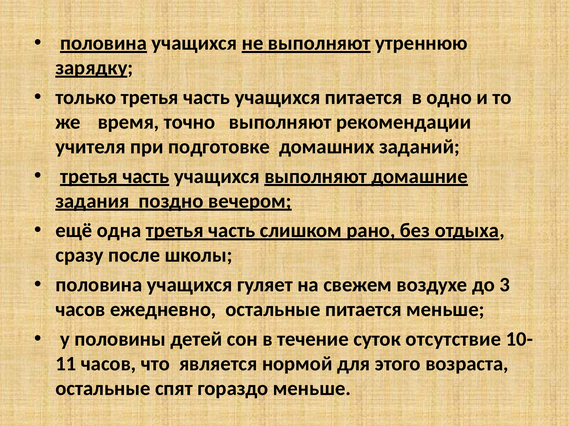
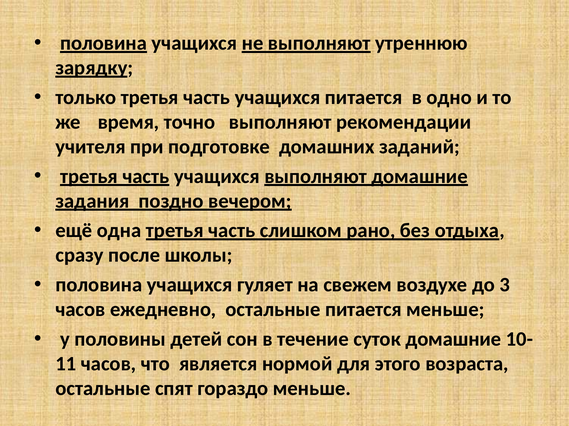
суток отсутствие: отсутствие -> домашние
